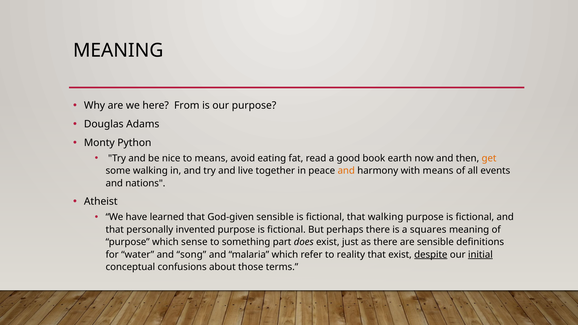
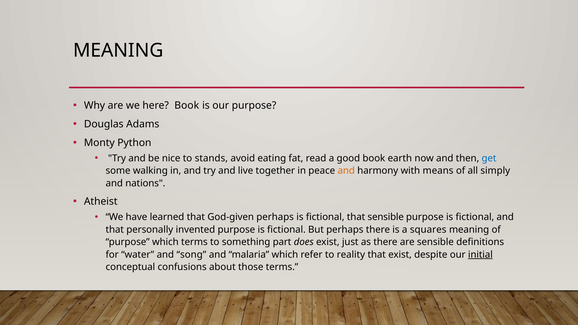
here From: From -> Book
to means: means -> stands
get colour: orange -> blue
events: events -> simply
God-given sensible: sensible -> perhaps
that walking: walking -> sensible
which sense: sense -> terms
despite underline: present -> none
